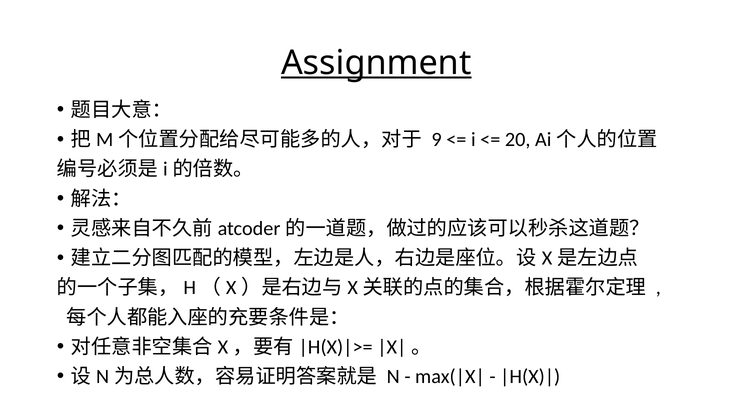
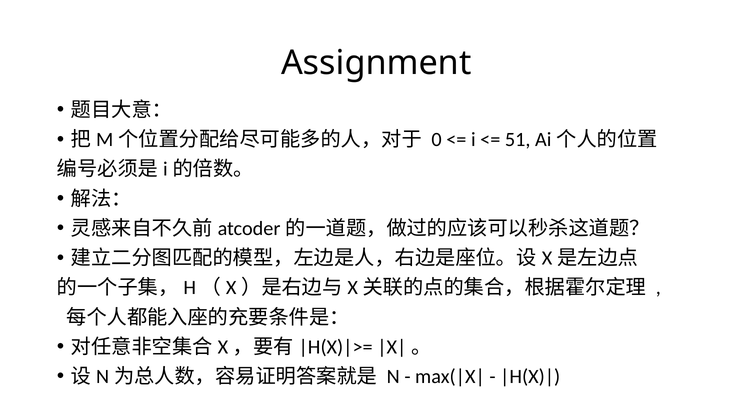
Assignment underline: present -> none
9: 9 -> 0
20: 20 -> 51
